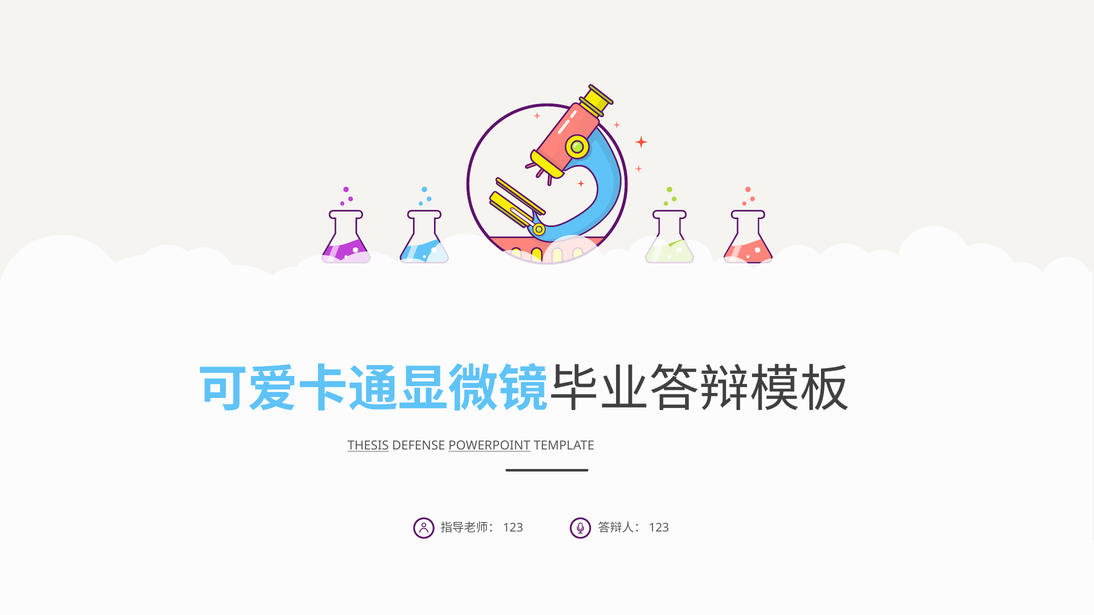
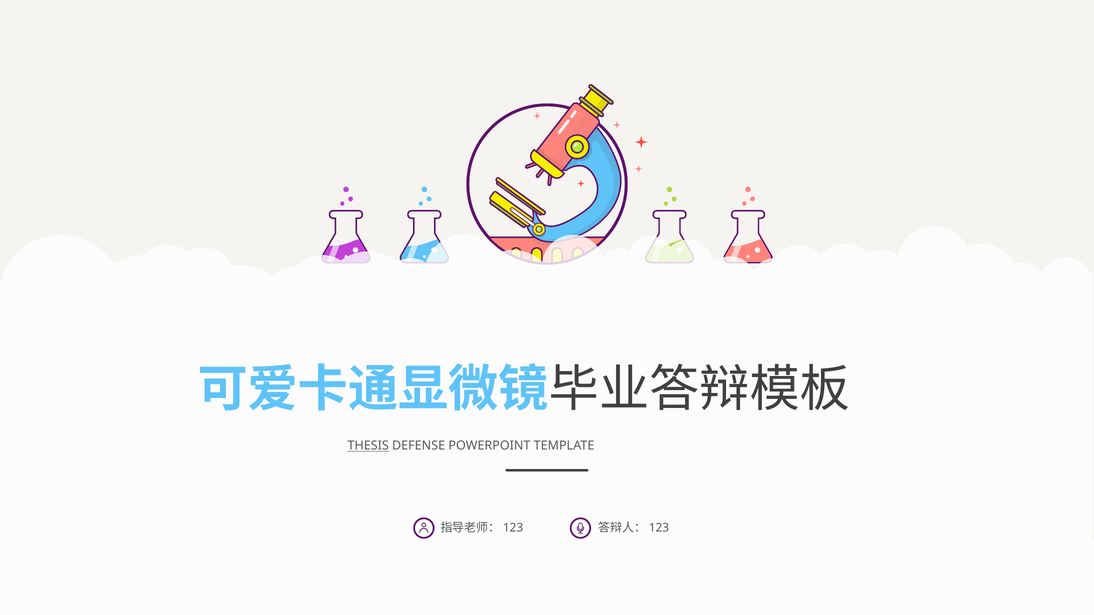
POWERPOINT underline: present -> none
